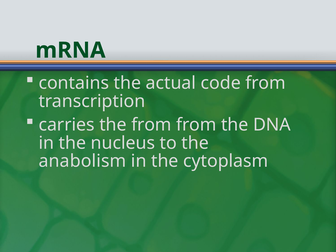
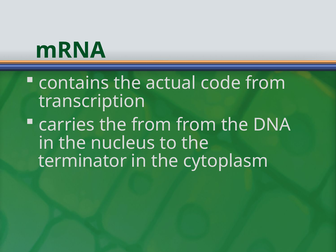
anabolism: anabolism -> terminator
